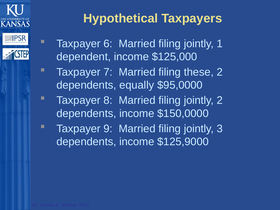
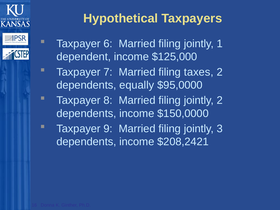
these: these -> taxes
$125,9000: $125,9000 -> $208,2421
